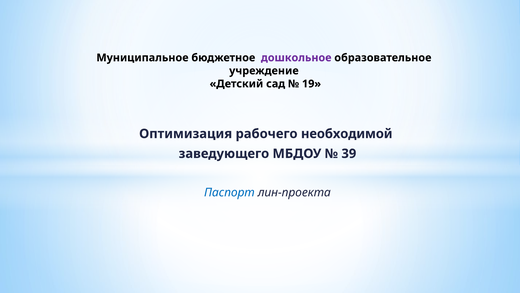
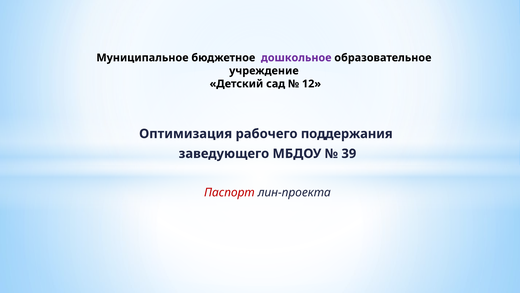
19: 19 -> 12
необходимой: необходимой -> поддержания
Паспорт colour: blue -> red
